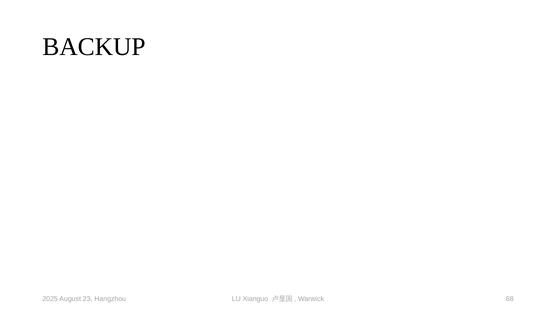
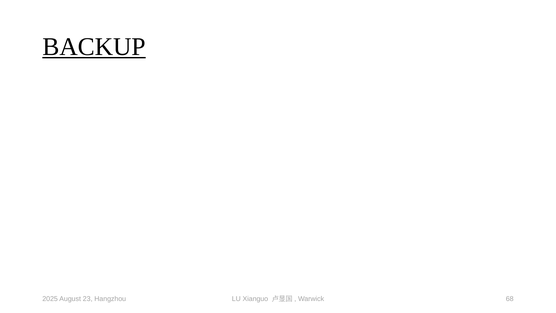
BACKUP underline: none -> present
